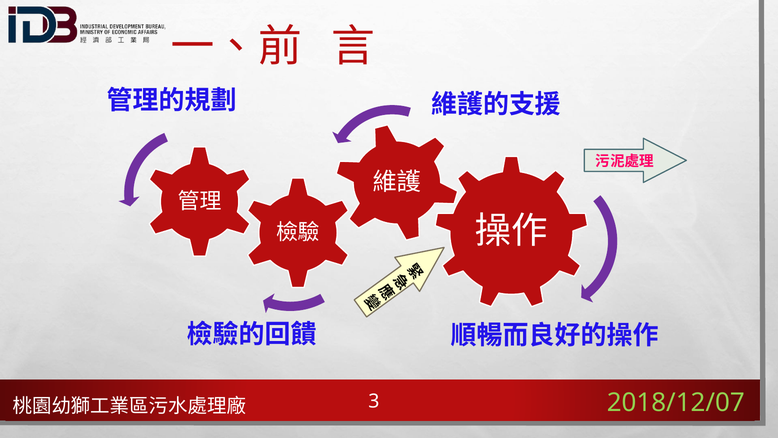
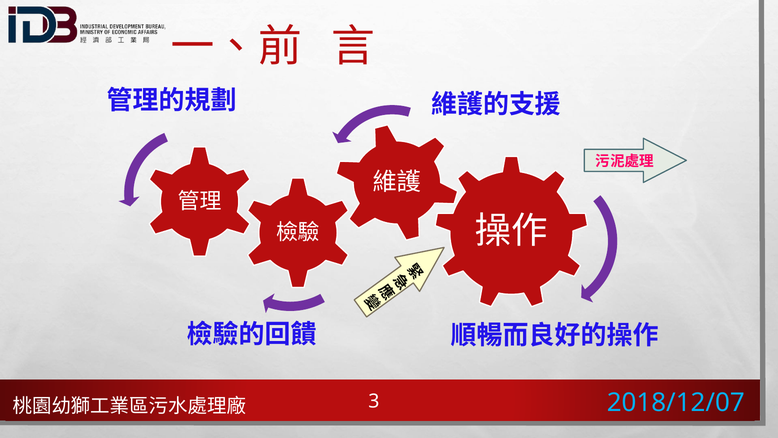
2018/12/07 colour: light green -> light blue
